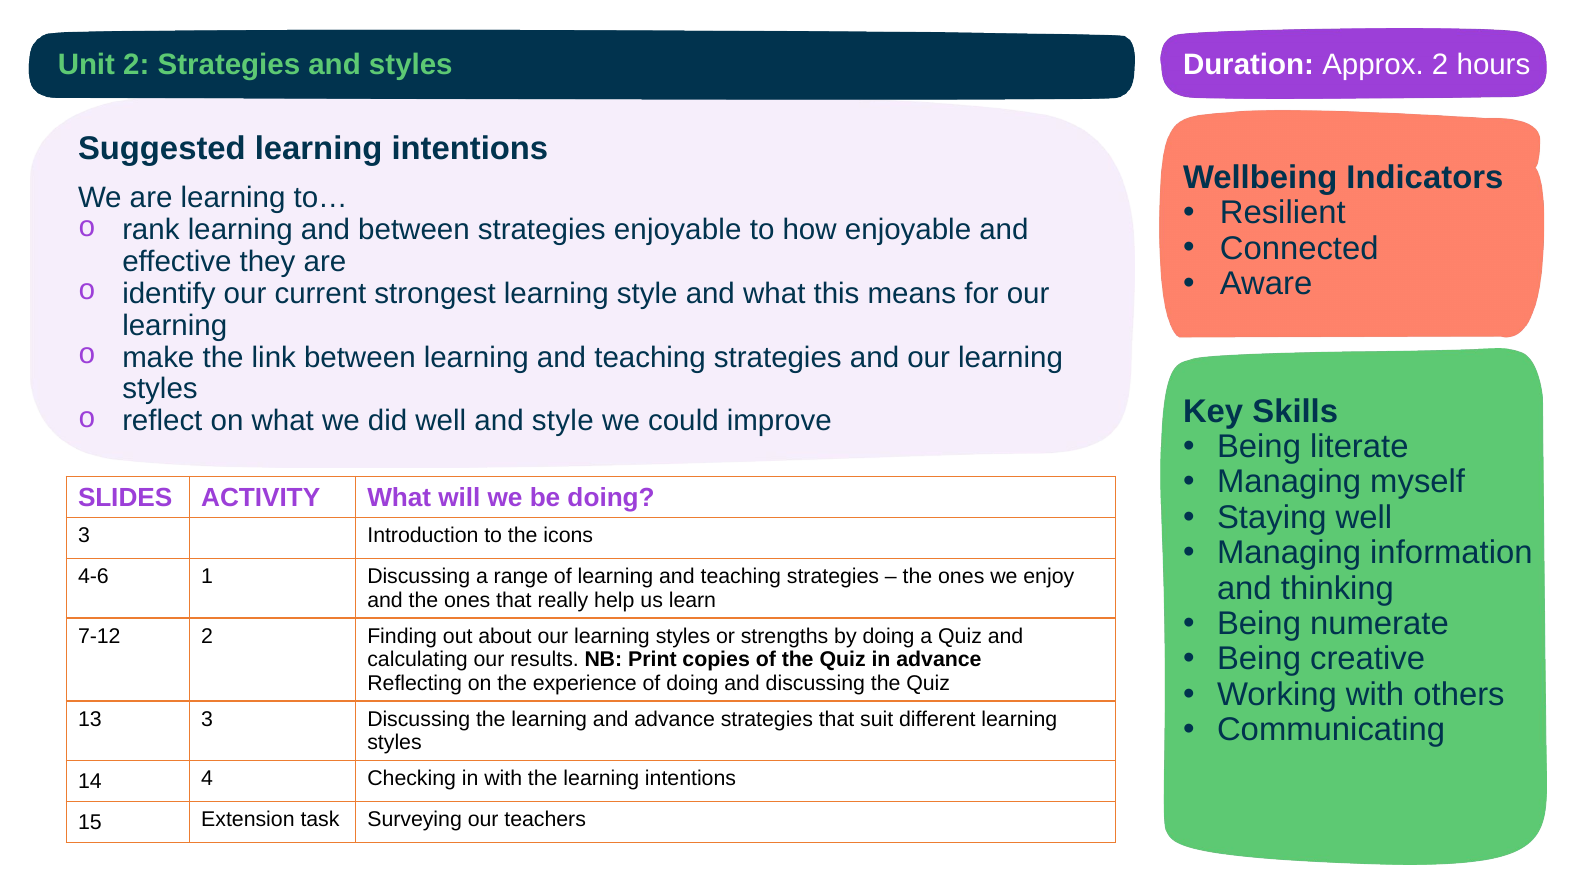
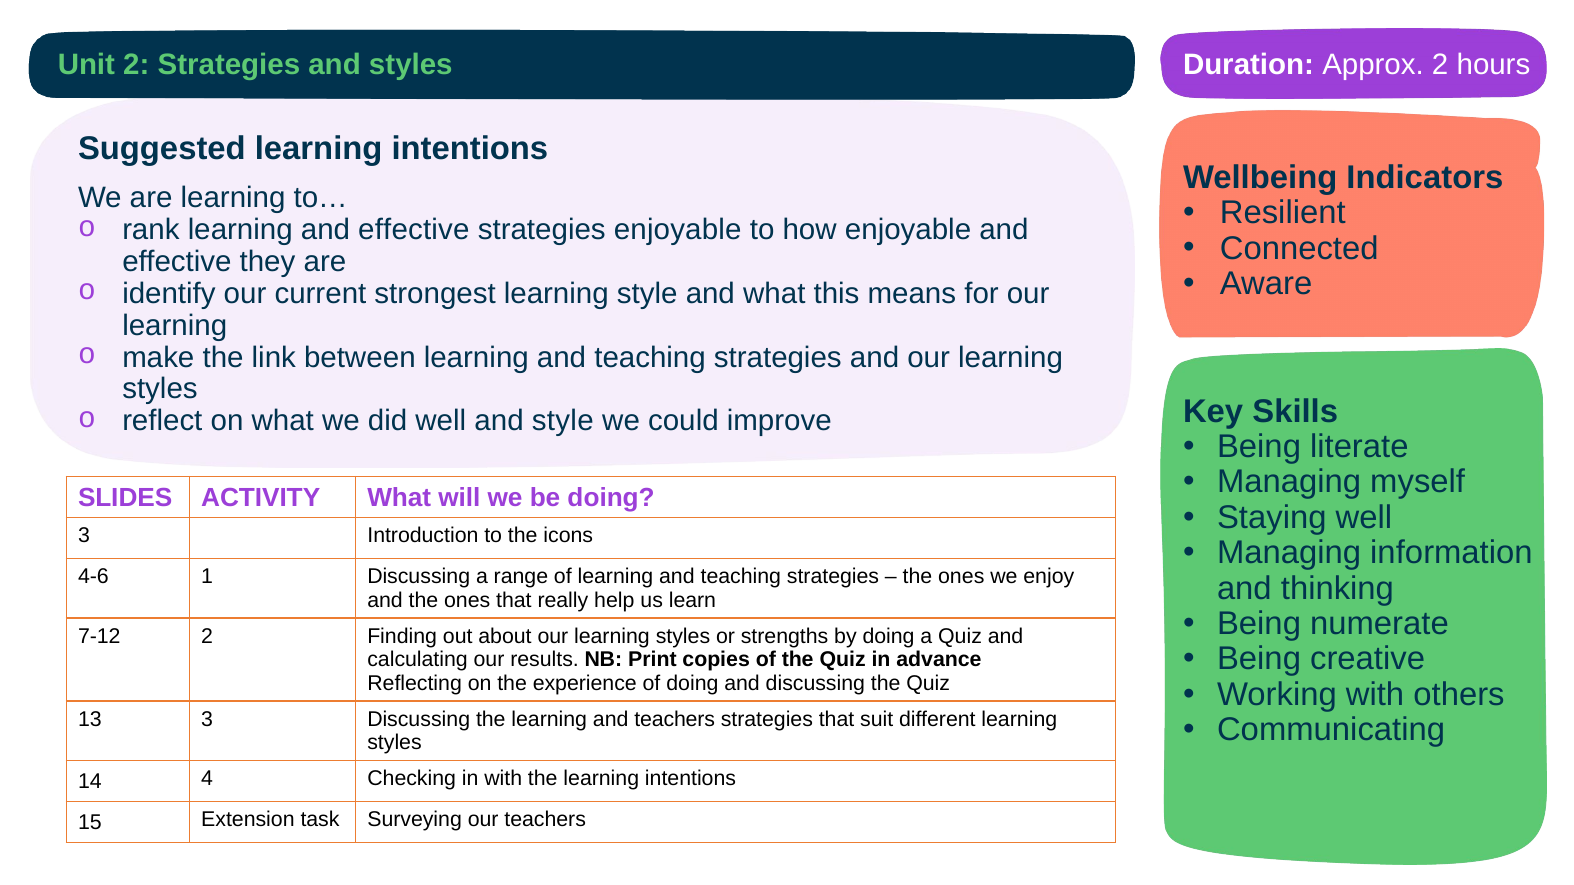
learning and between: between -> effective
and advance: advance -> teachers
